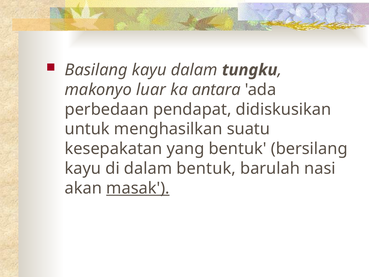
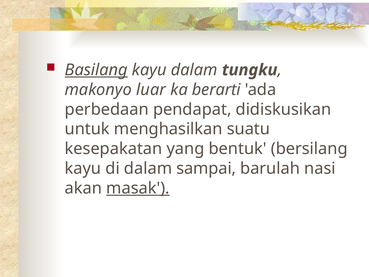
Basilang underline: none -> present
antara: antara -> berarti
dalam bentuk: bentuk -> sampai
